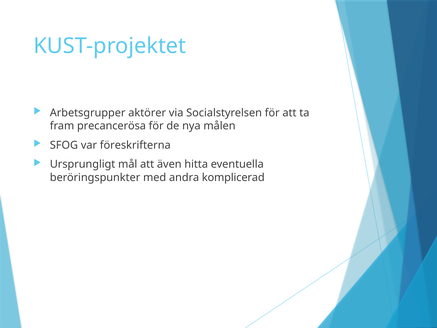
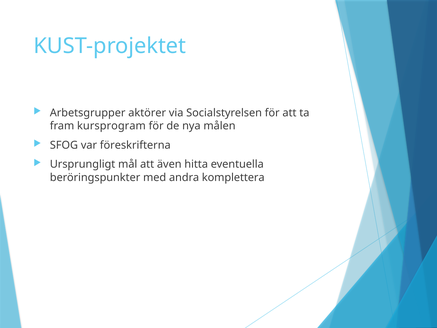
precancerösa: precancerösa -> kursprogram
komplicerad: komplicerad -> komplettera
